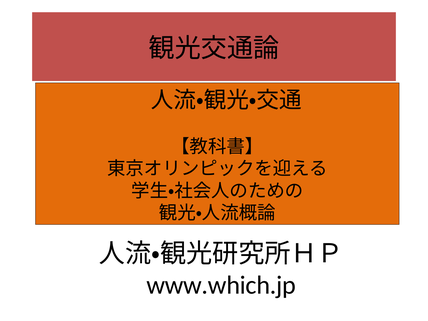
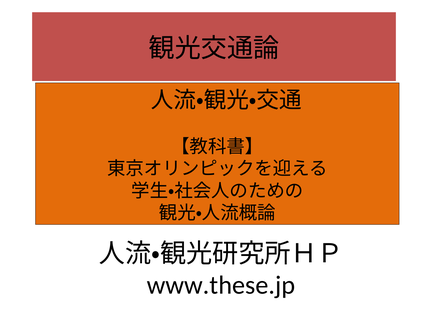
www.which.jp: www.which.jp -> www.these.jp
